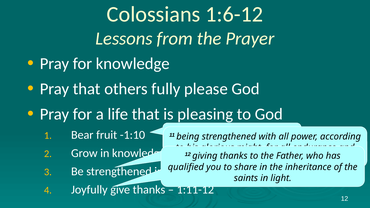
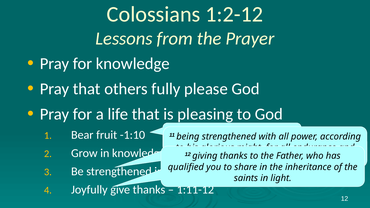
1:6-12: 1:6-12 -> 1:2-12
